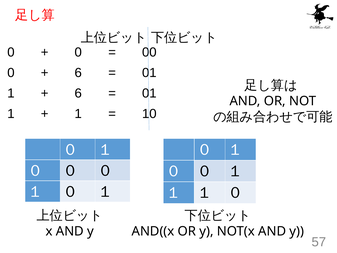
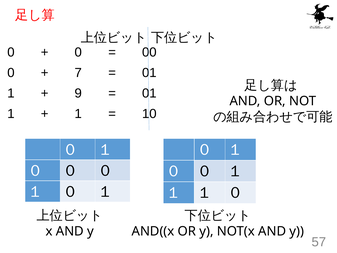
6 at (78, 73): 6 -> 7
6 at (78, 93): 6 -> 9
